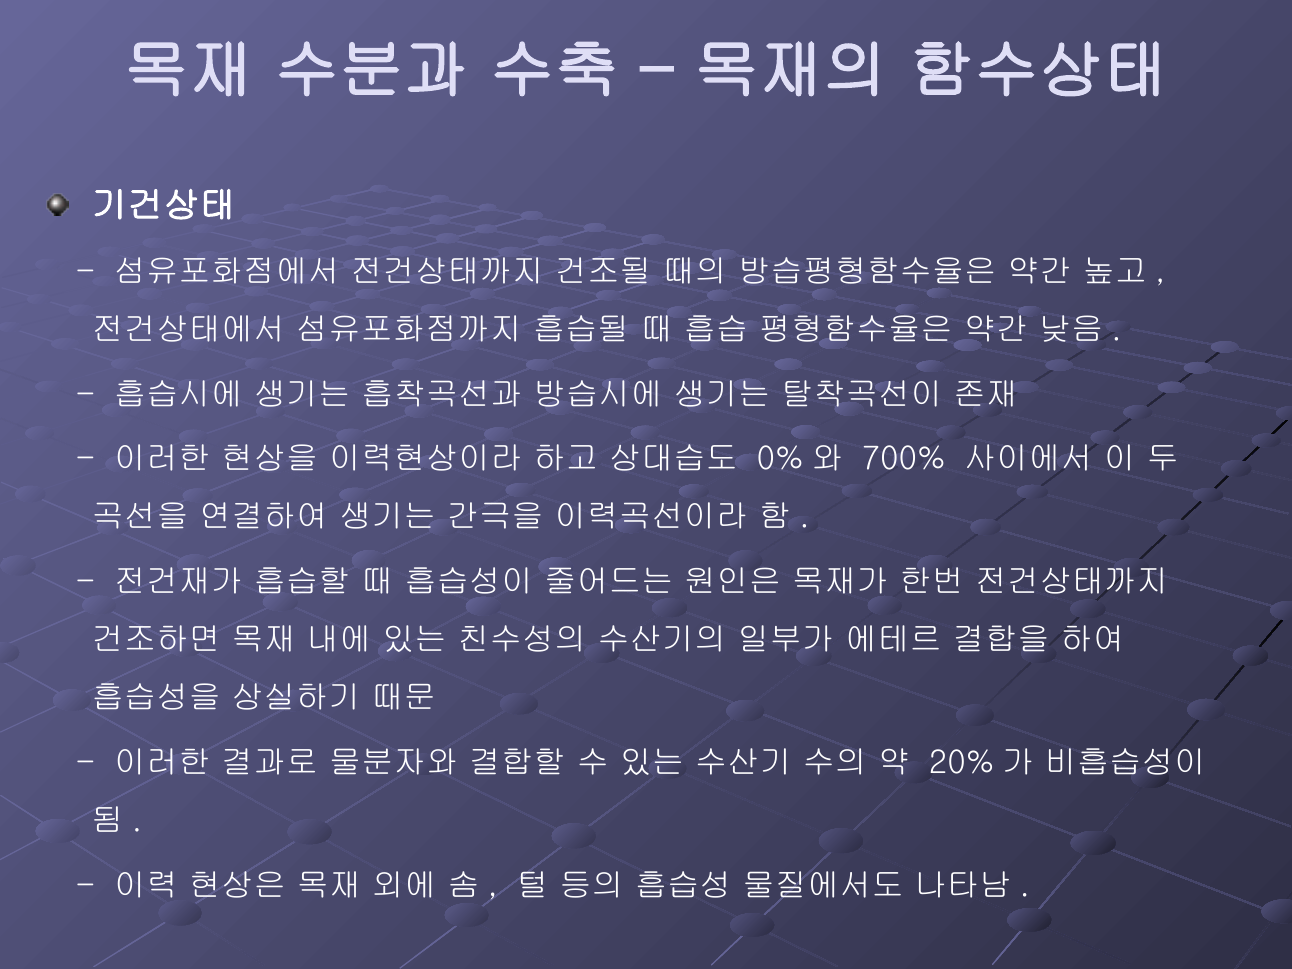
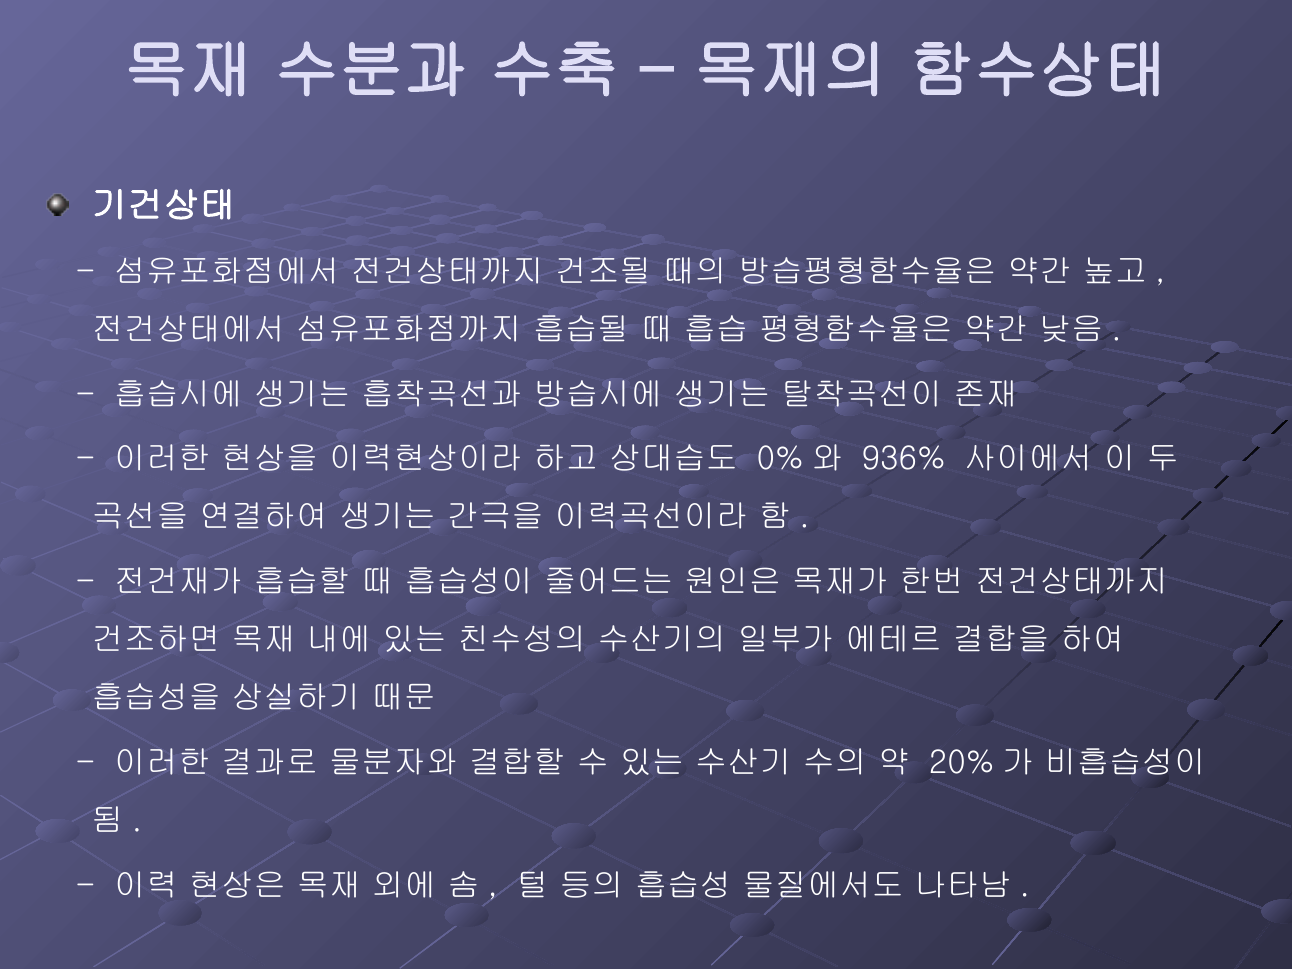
700%: 700% -> 936%
